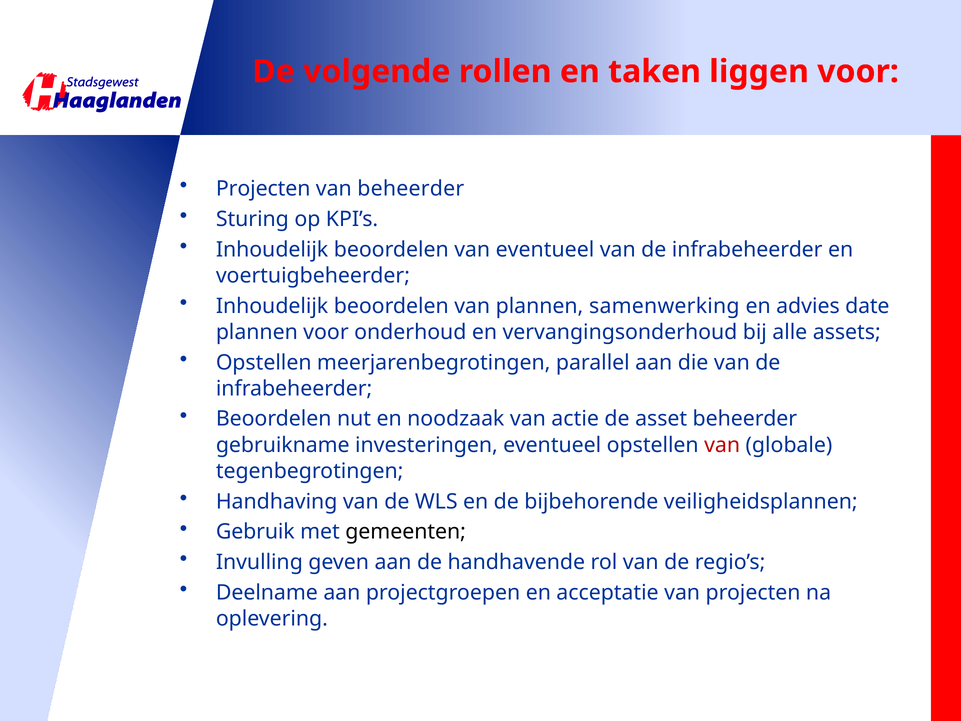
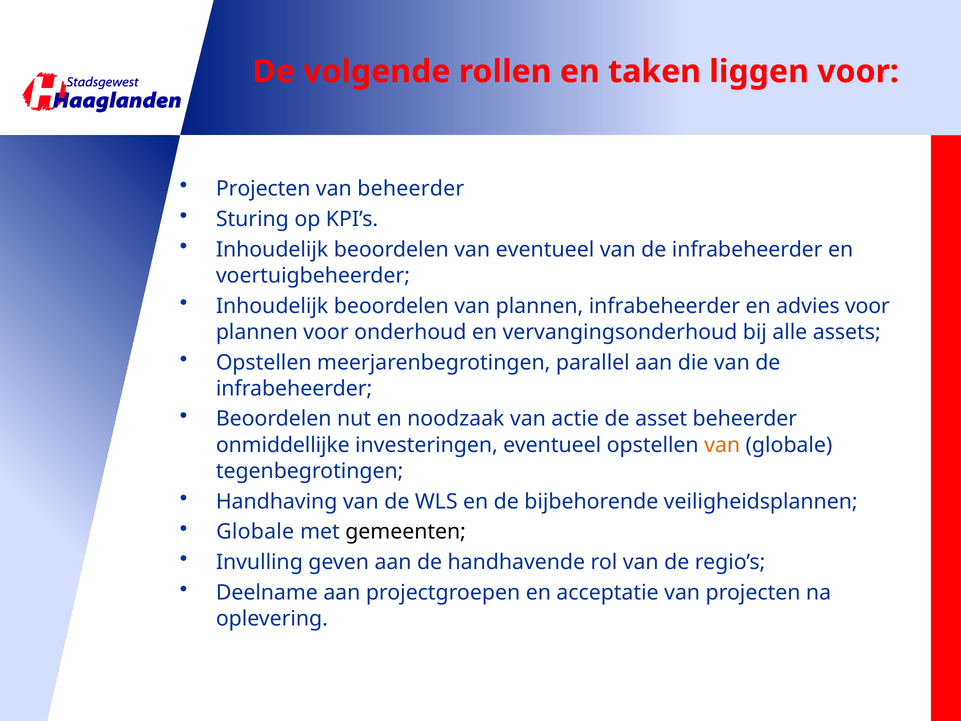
plannen samenwerking: samenwerking -> infrabeheerder
advies date: date -> voor
gebruikname: gebruikname -> onmiddellijke
van at (722, 445) colour: red -> orange
Gebruik at (255, 532): Gebruik -> Globale
